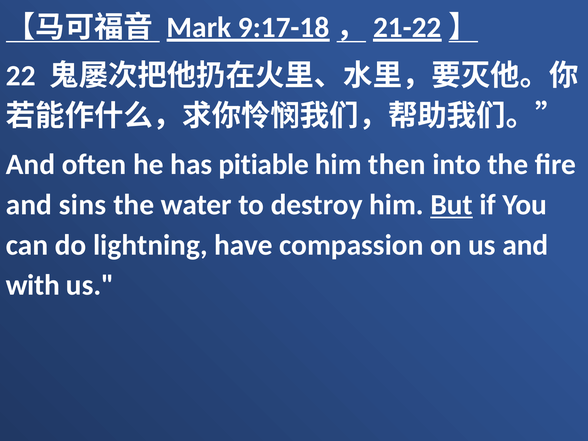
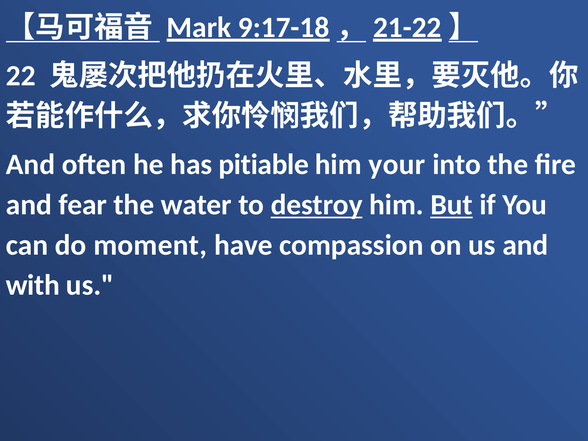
then: then -> your
sins: sins -> fear
destroy underline: none -> present
lightning: lightning -> moment
